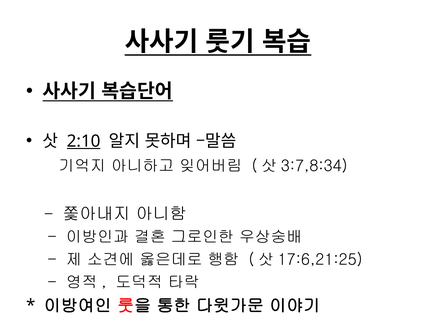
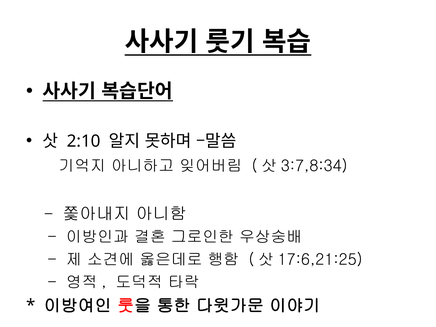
2:10 underline: present -> none
